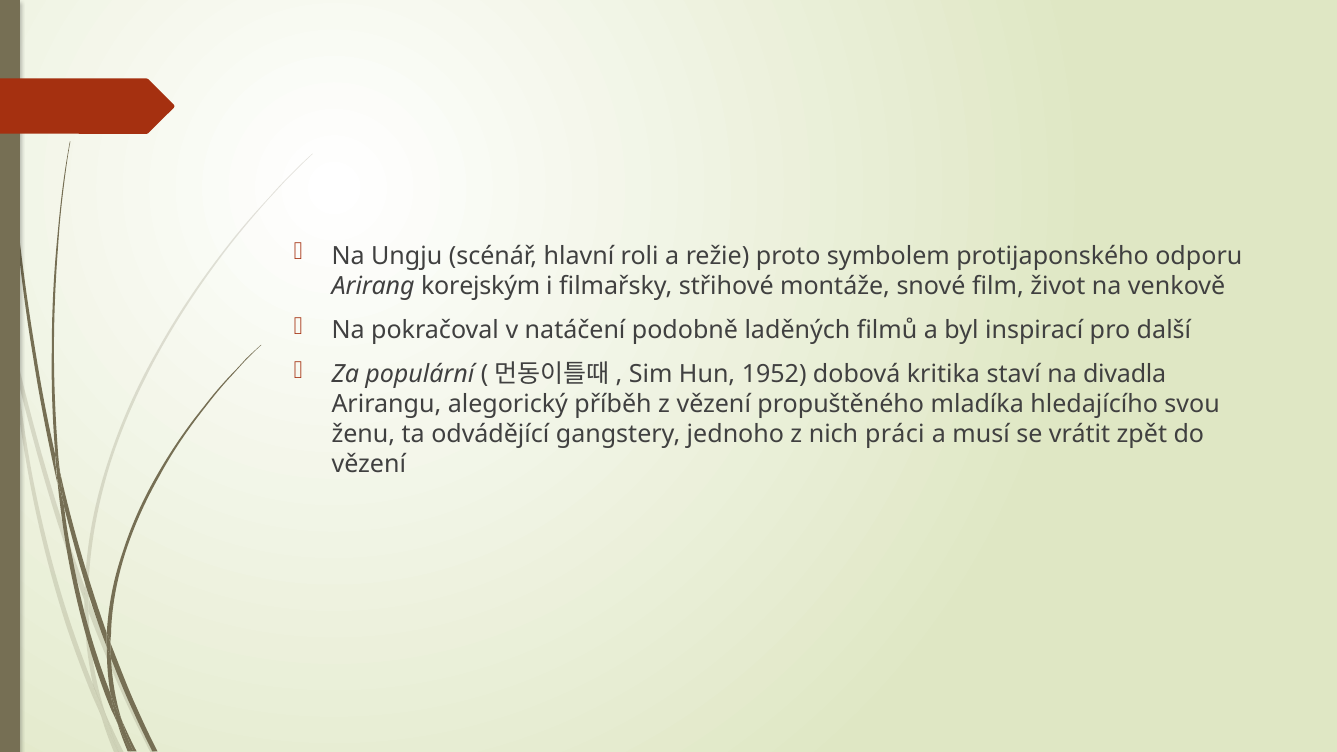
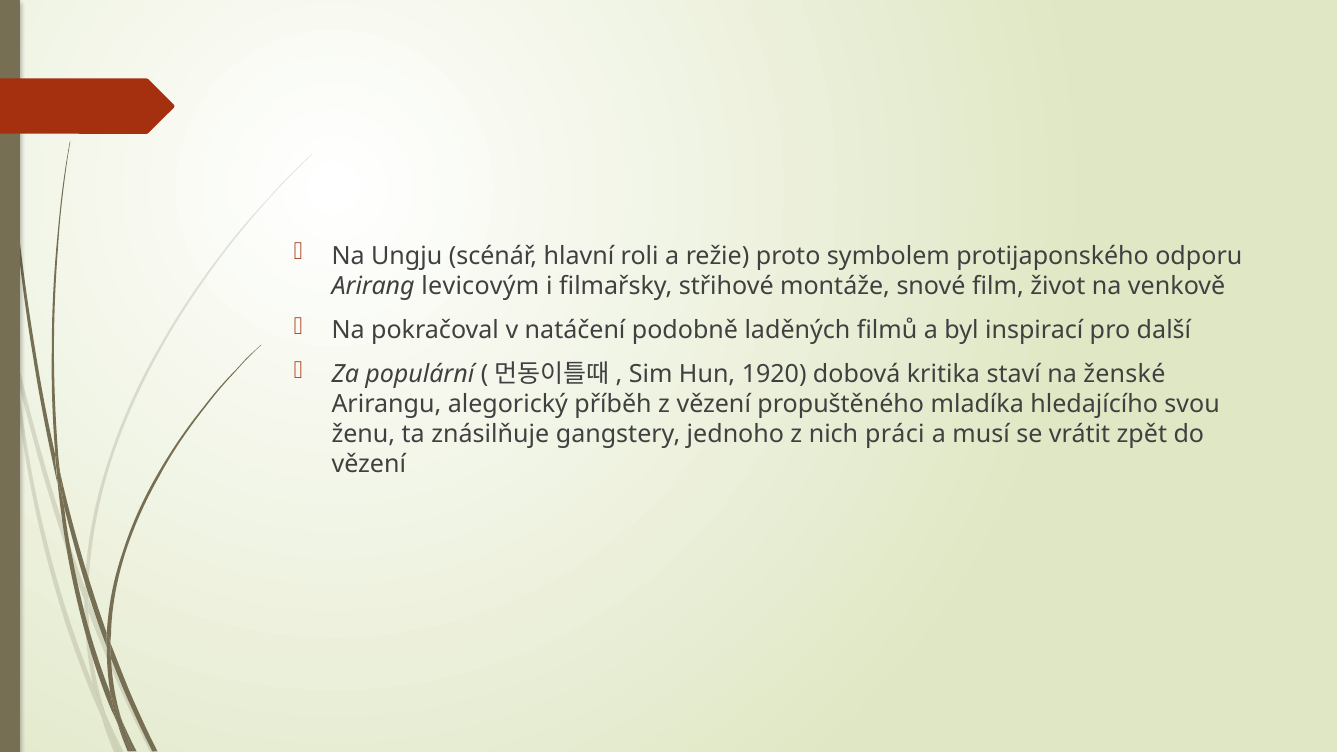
korejským: korejským -> levicovým
1952: 1952 -> 1920
divadla: divadla -> ženské
odvádějící: odvádějící -> znásilňuje
